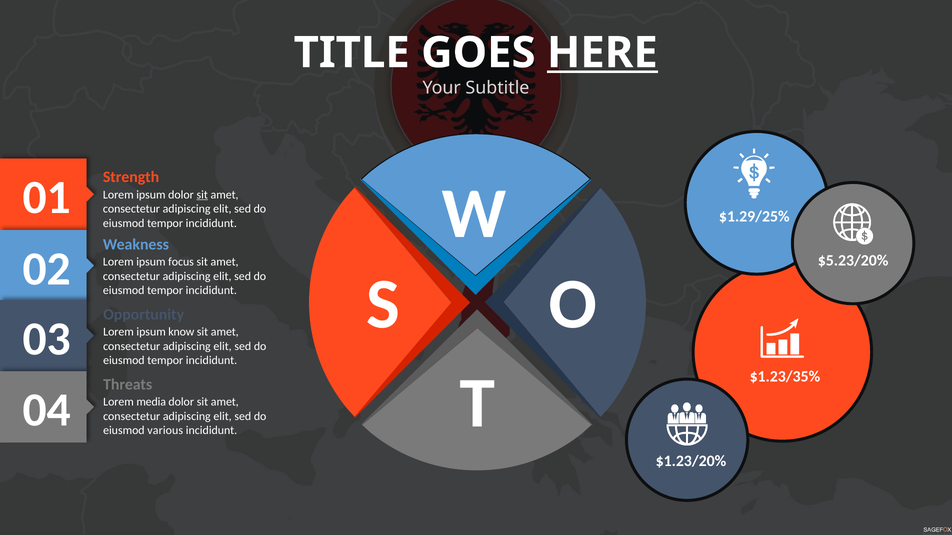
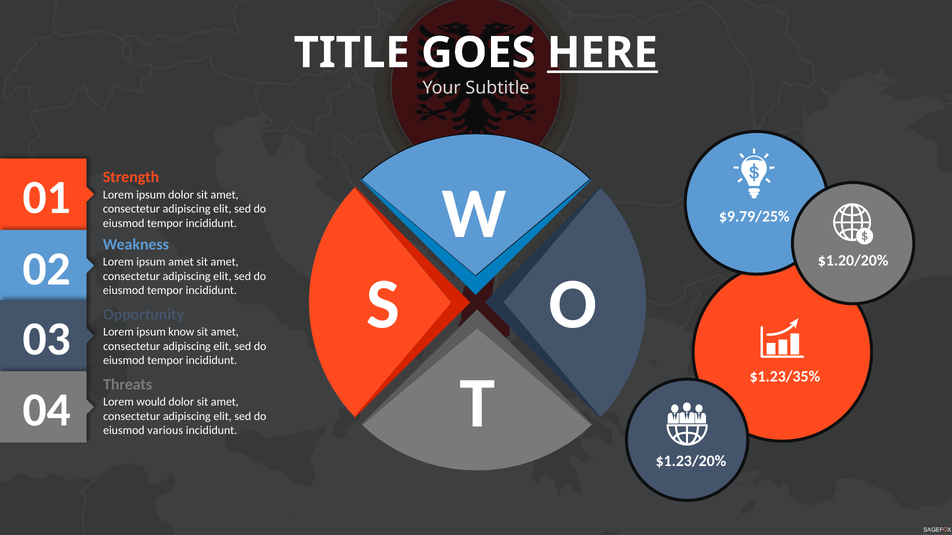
sit at (202, 195) underline: present -> none
$1.29/25%: $1.29/25% -> $9.79/25%
$5.23/20%: $5.23/20% -> $1.20/20%
ipsum focus: focus -> amet
media: media -> would
